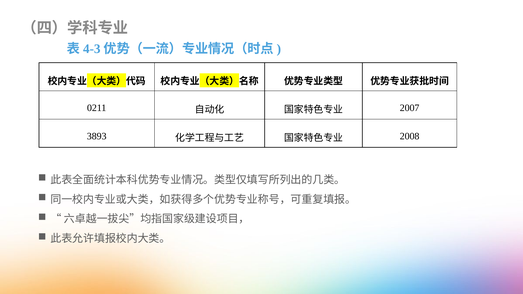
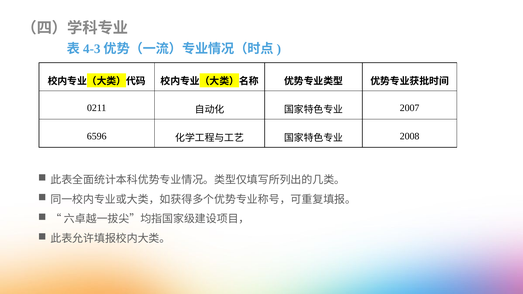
3893: 3893 -> 6596
